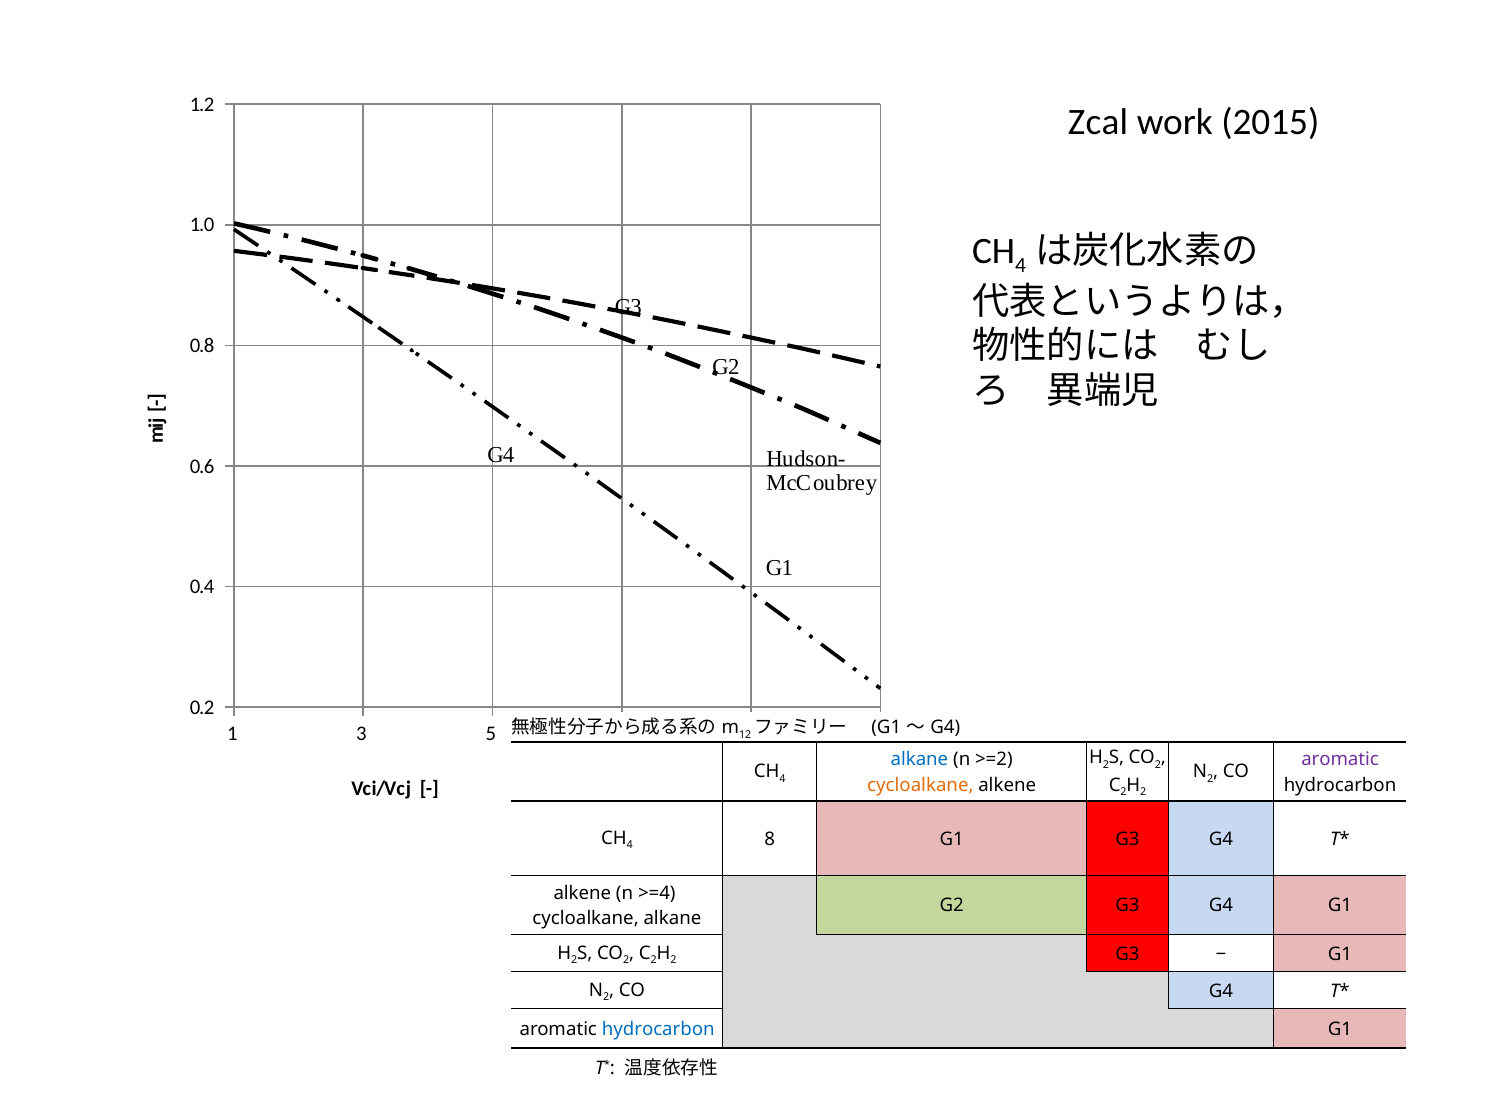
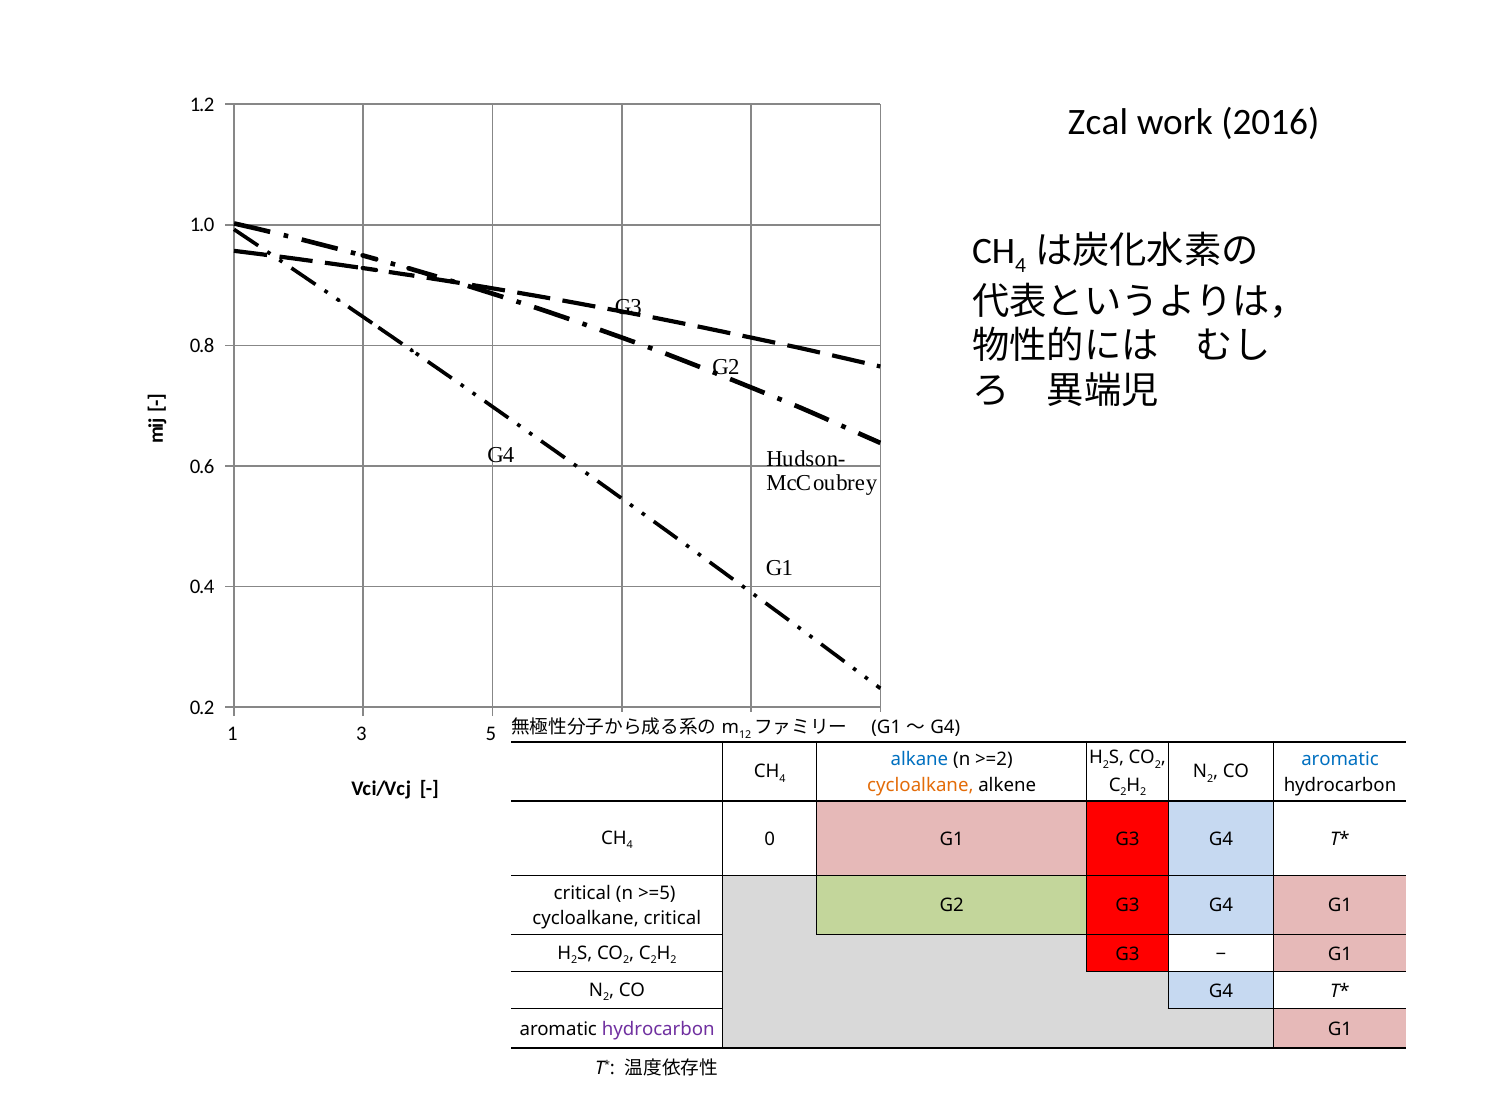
2015: 2015 -> 2016
aromatic at (1340, 760) colour: purple -> blue
8: 8 -> 0
alkene at (582, 893): alkene -> critical
>=4: >=4 -> >=5
cycloalkane alkane: alkane -> critical
hydrocarbon at (658, 1029) colour: blue -> purple
